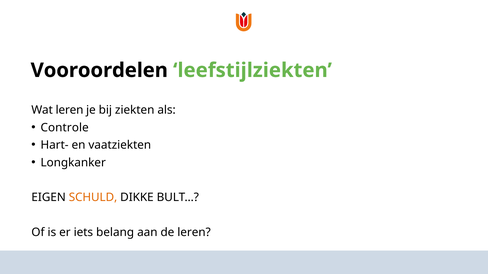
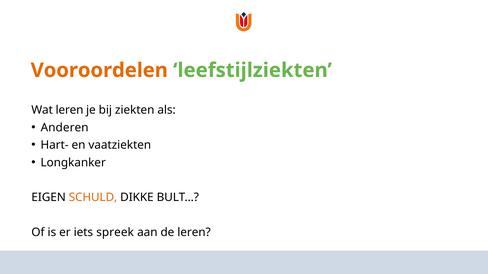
Vooroordelen colour: black -> orange
Controle: Controle -> Anderen
belang: belang -> spreek
